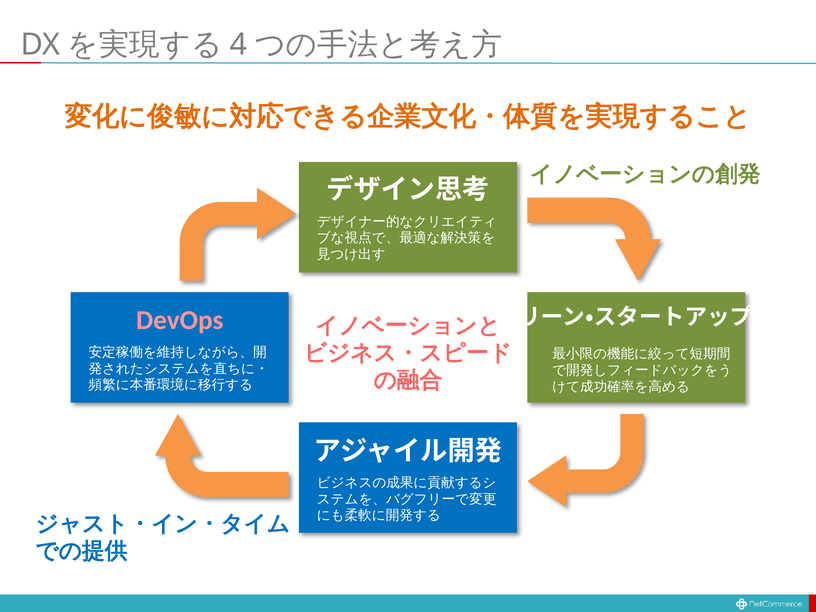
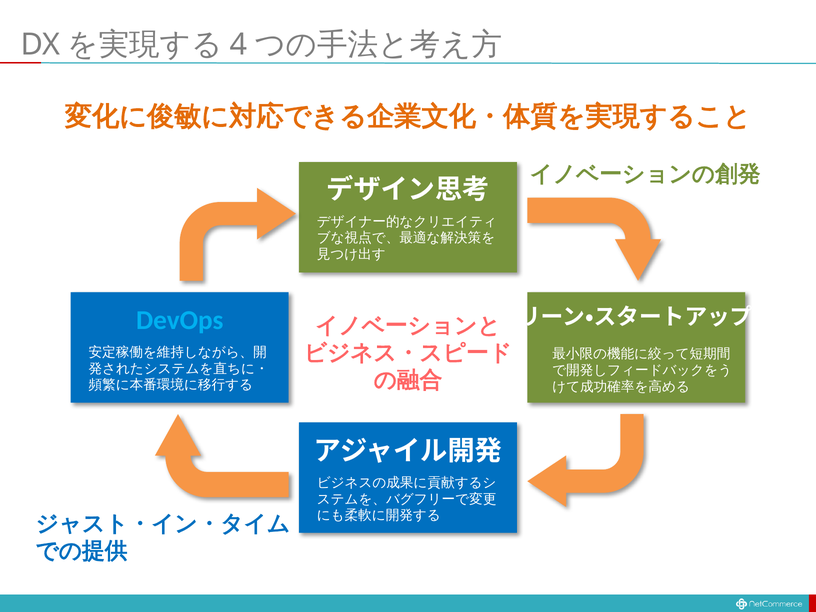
DevOps colour: pink -> light blue
